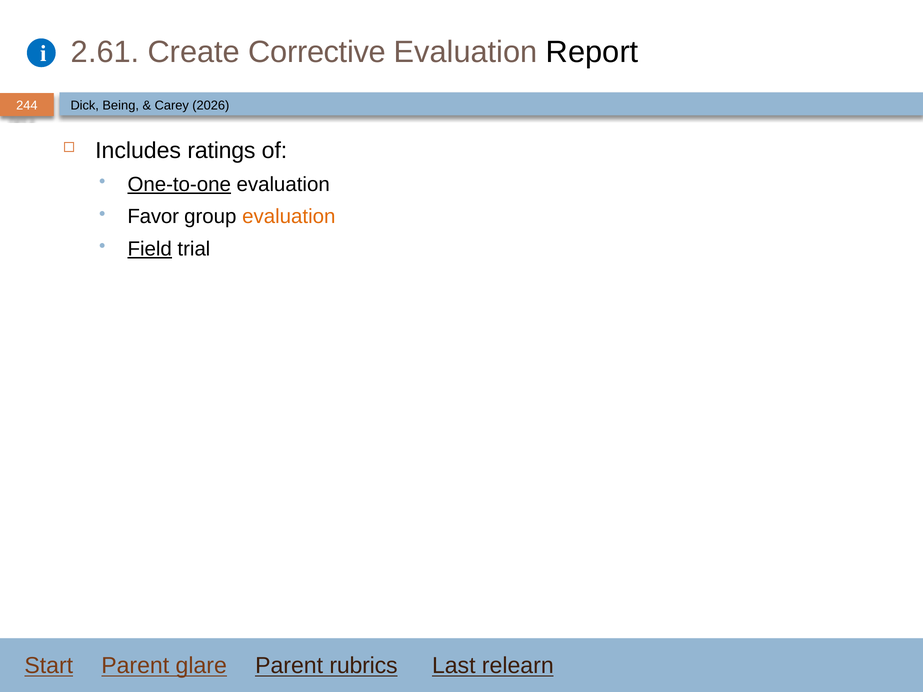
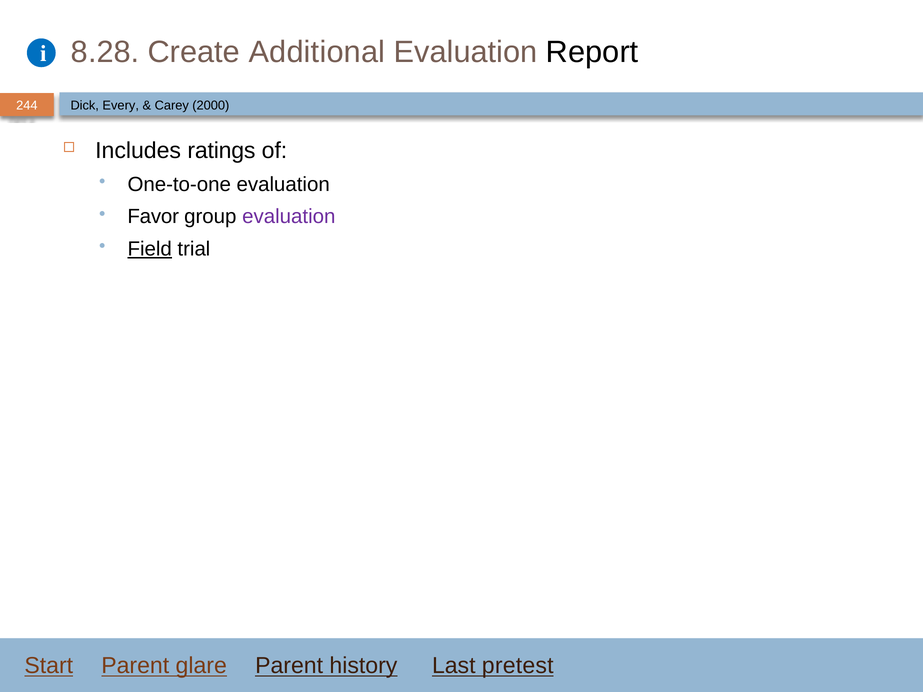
2.61: 2.61 -> 8.28
Corrective: Corrective -> Additional
Being: Being -> Every
2026: 2026 -> 2000
One-to-one underline: present -> none
evaluation at (289, 217) colour: orange -> purple
rubrics: rubrics -> history
relearn: relearn -> pretest
